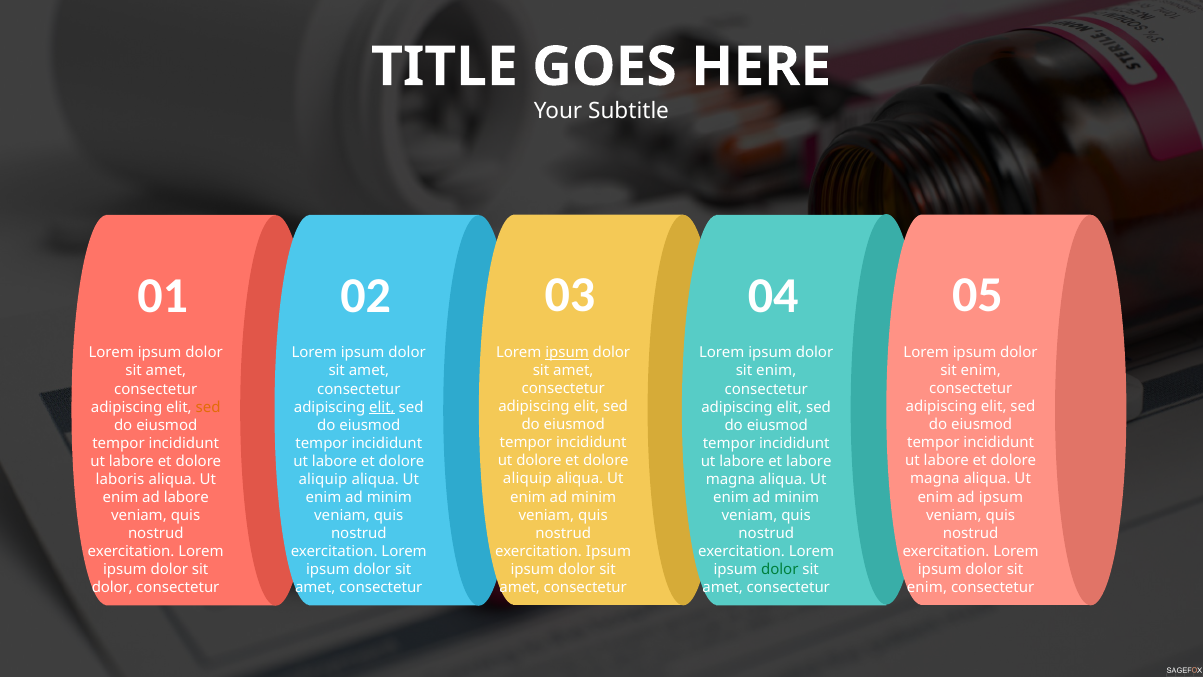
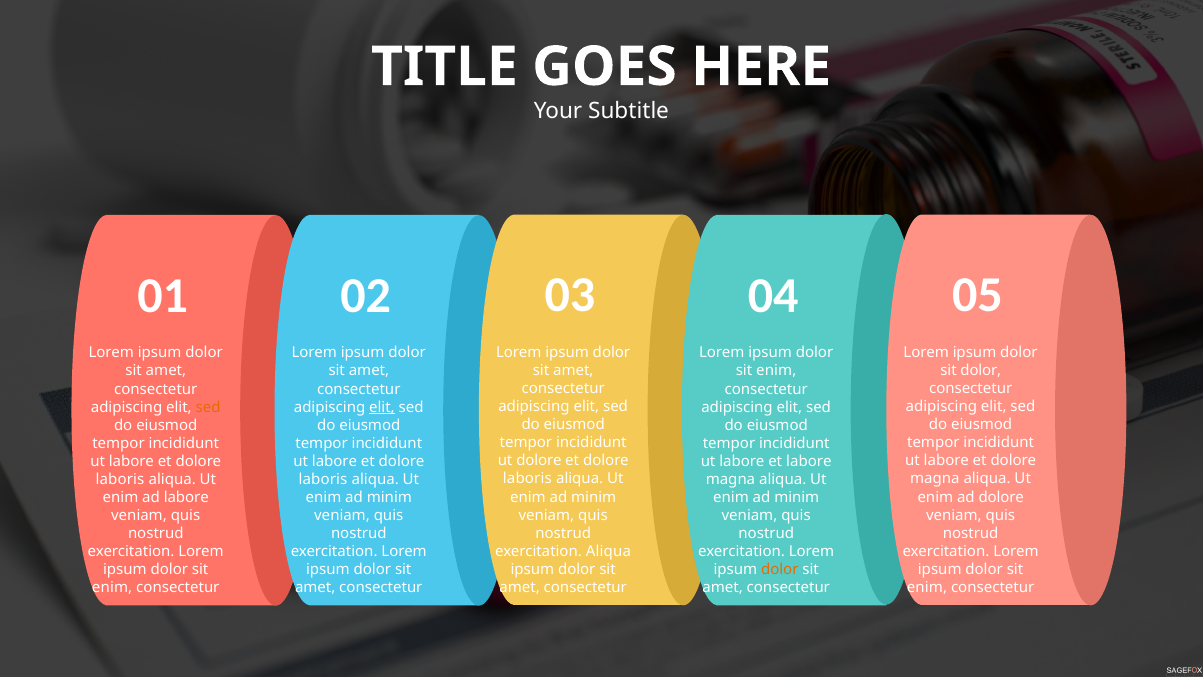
ipsum at (567, 352) underline: present -> none
enim at (981, 371): enim -> dolor
aliquip at (527, 479): aliquip -> laboris
aliquip at (323, 479): aliquip -> laboris
ad ipsum: ipsum -> dolore
exercitation Ipsum: Ipsum -> Aliqua
dolor at (780, 569) colour: green -> orange
dolor at (112, 587): dolor -> enim
